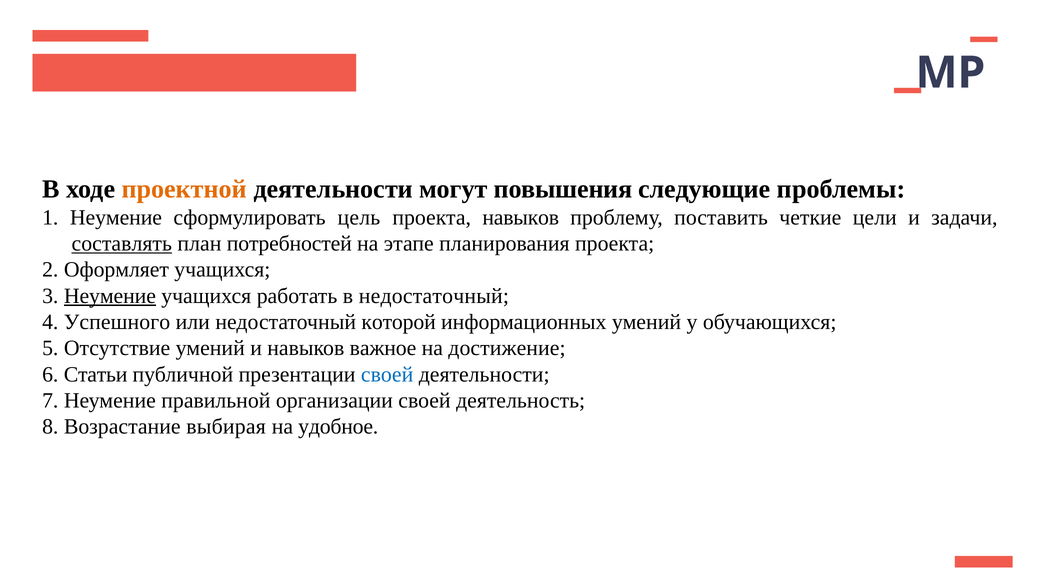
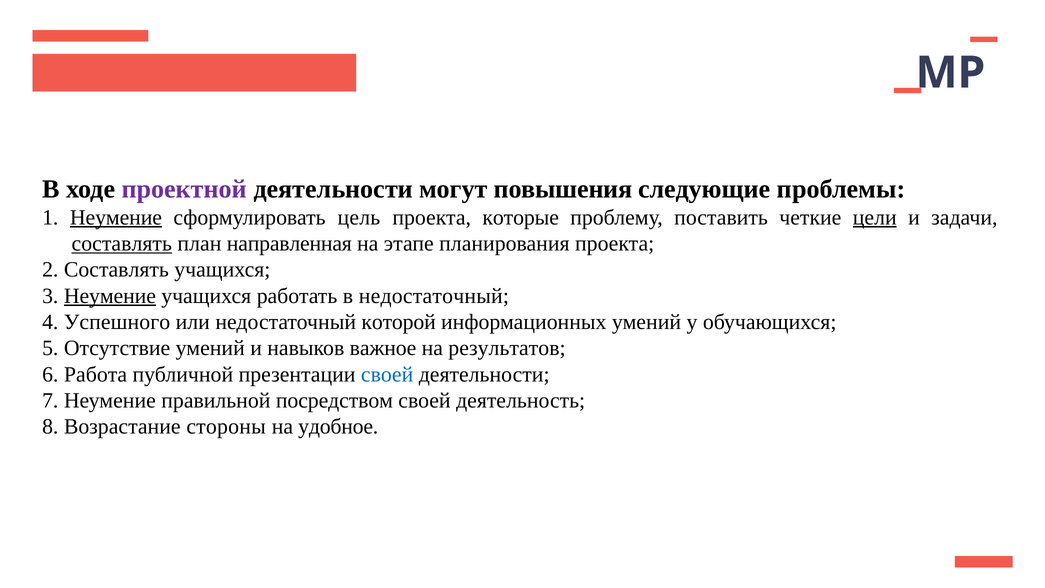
проектной colour: orange -> purple
Неумение at (116, 217) underline: none -> present
проекта навыков: навыков -> которые
цели underline: none -> present
потребностей: потребностей -> направленная
2 Оформляет: Оформляет -> Составлять
достижение: достижение -> результатов
Статьи: Статьи -> Работа
организации: организации -> посредством
выбирая: выбирая -> стороны
